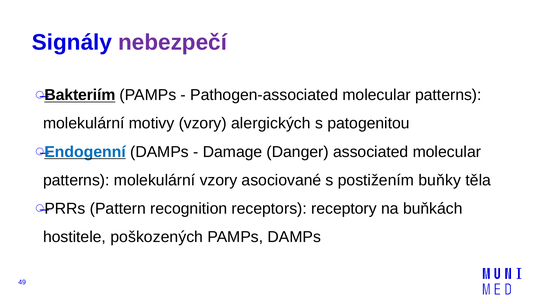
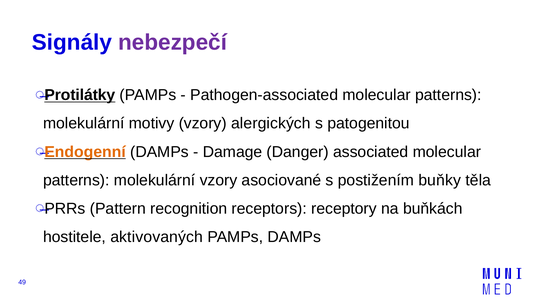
Bakteriím: Bakteriím -> Protilátky
Endogenní colour: blue -> orange
poškozených: poškozených -> aktivovaných
